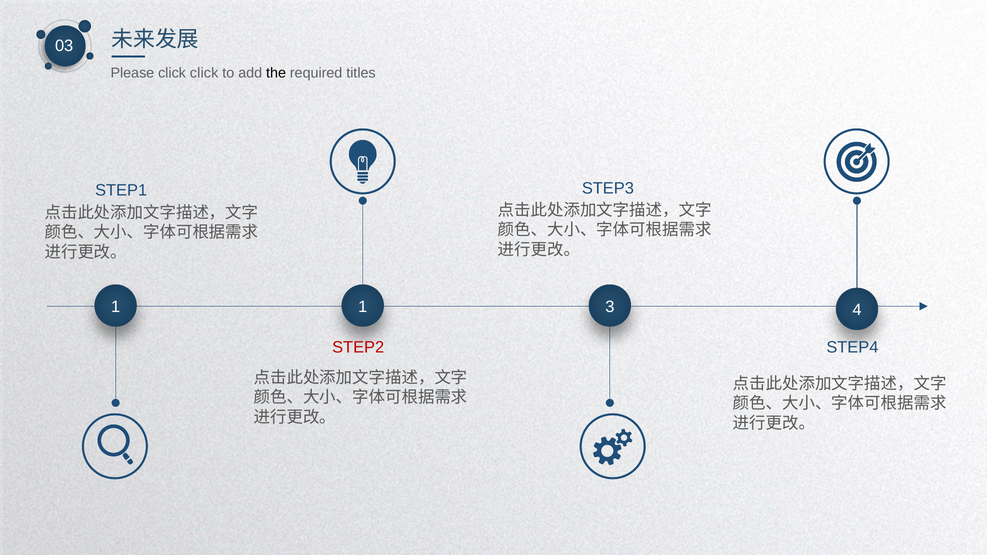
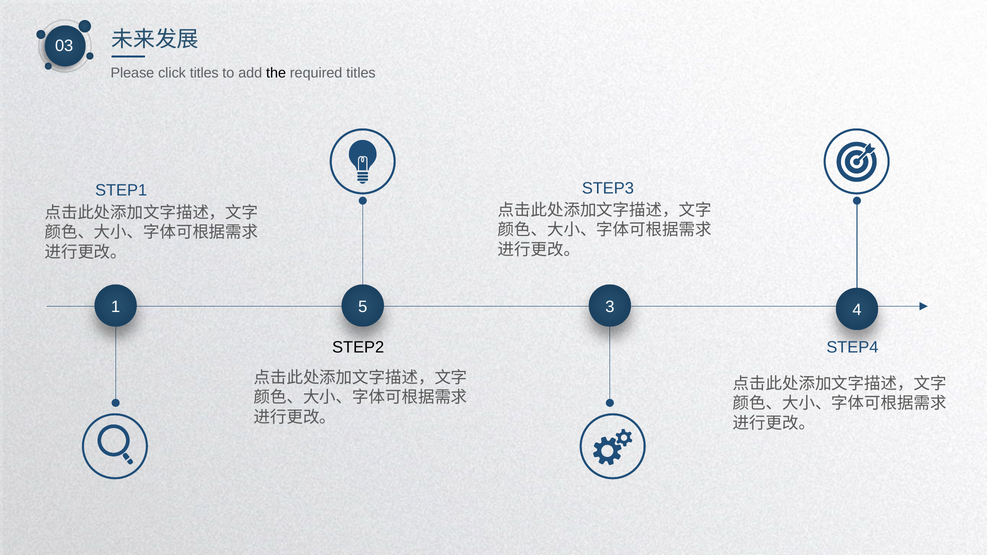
click click: click -> titles
1 1: 1 -> 5
STEP2 colour: red -> black
